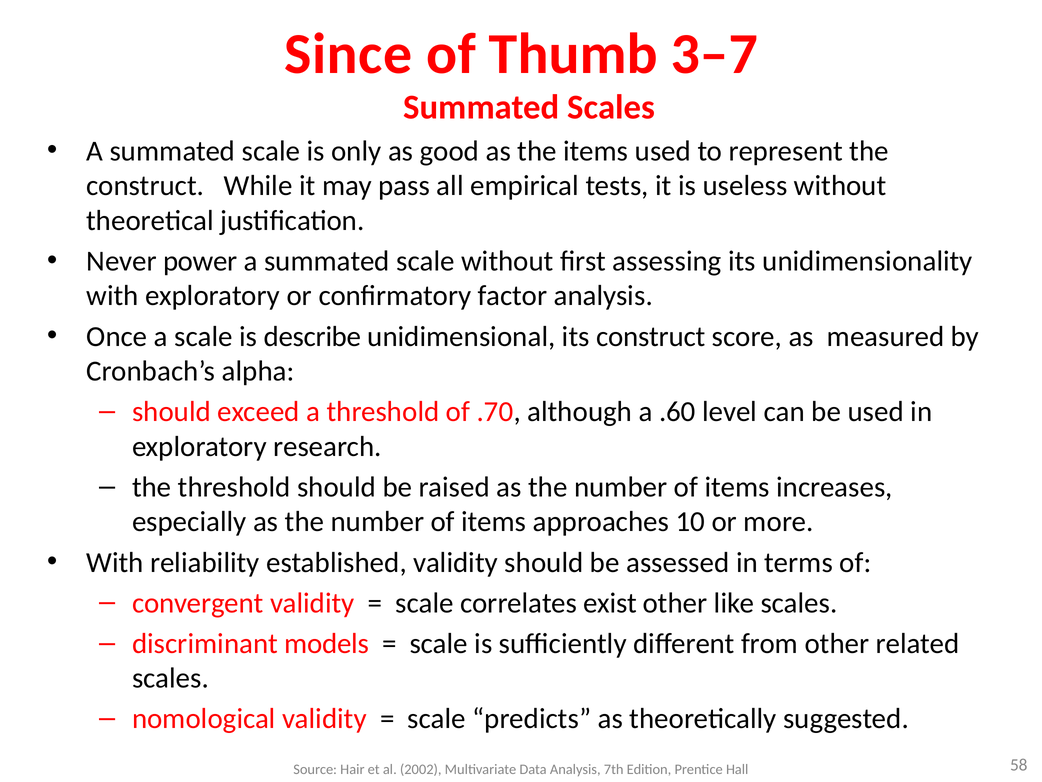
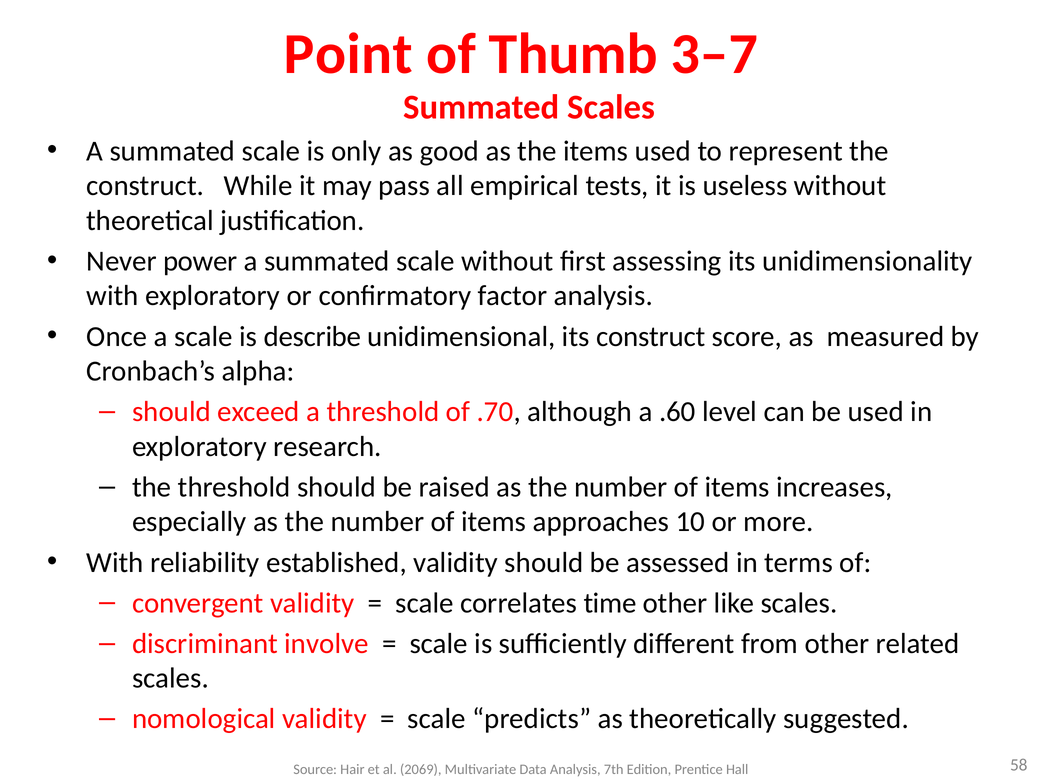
Since: Since -> Point
exist: exist -> time
models: models -> involve
2002: 2002 -> 2069
